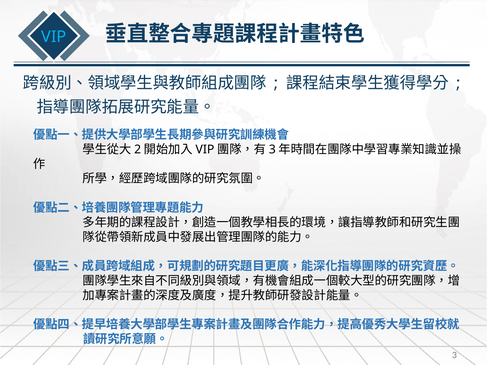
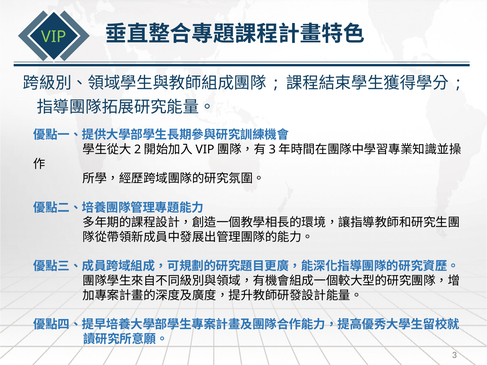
VIP colour: light blue -> light green
